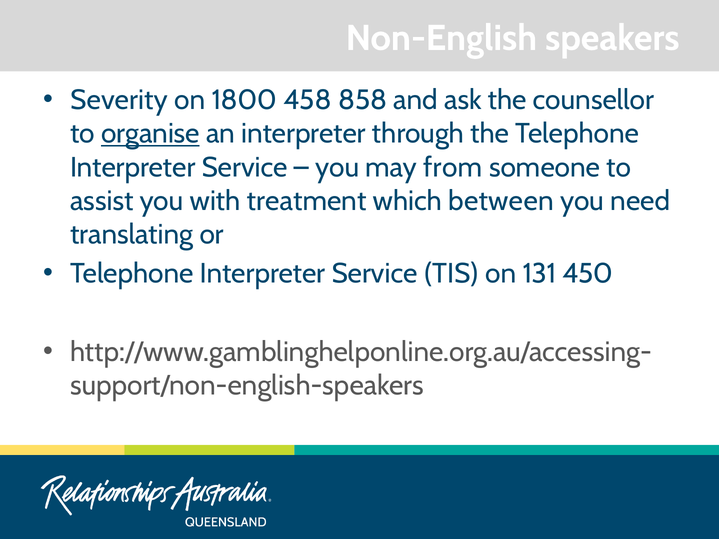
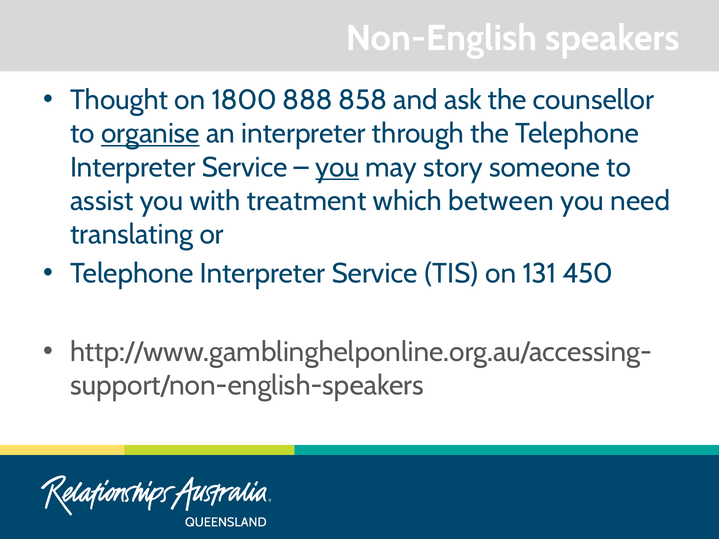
Severity: Severity -> Thought
458: 458 -> 888
you at (337, 167) underline: none -> present
from: from -> story
